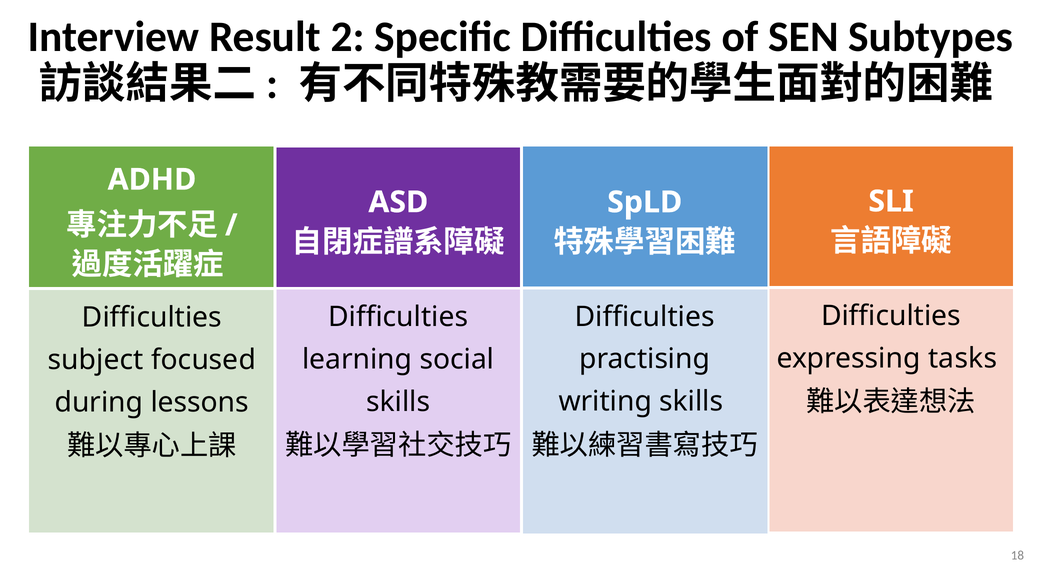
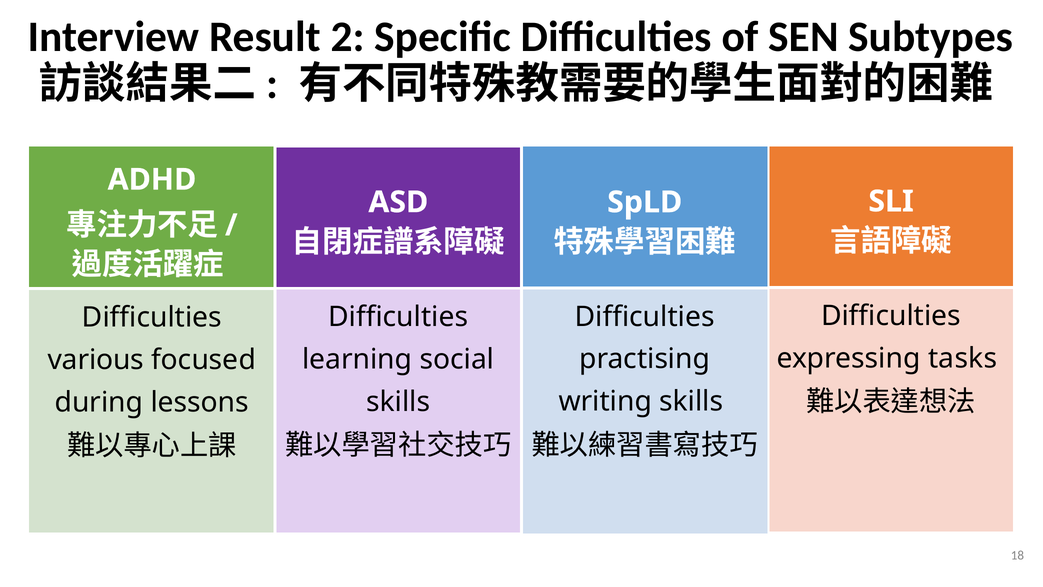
subject: subject -> various
